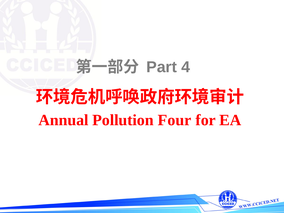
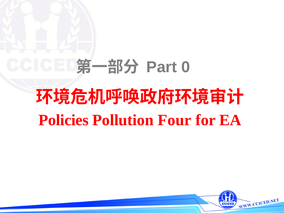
4: 4 -> 0
Annual: Annual -> Policies
